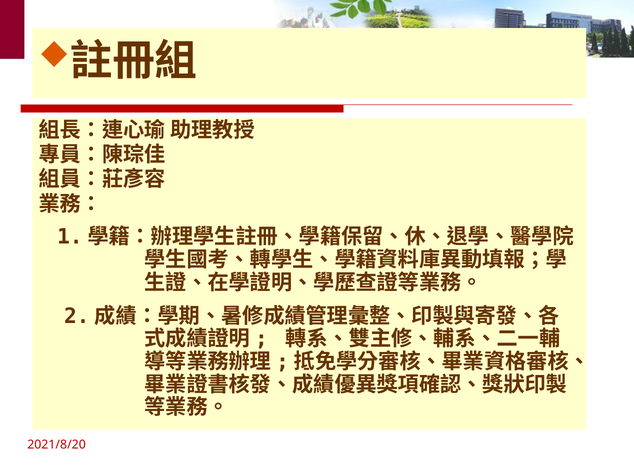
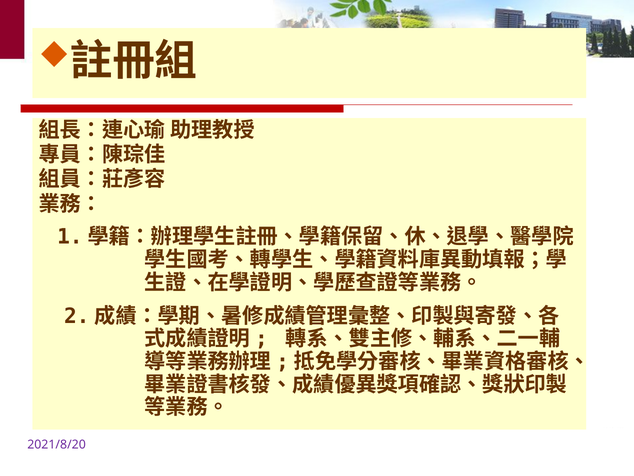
2021/8/20 colour: red -> purple
